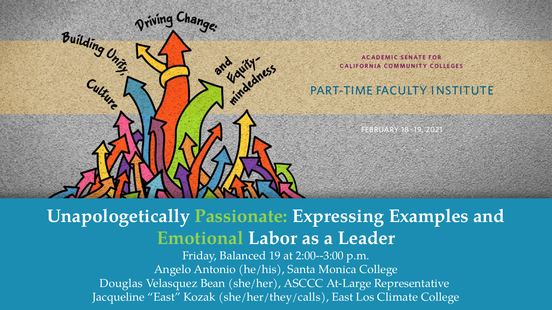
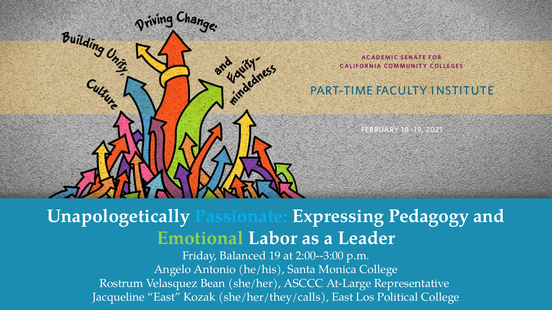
Passionate colour: light green -> light blue
Examples: Examples -> Pedagogy
Douglas: Douglas -> Rostrum
Climate: Climate -> Political
